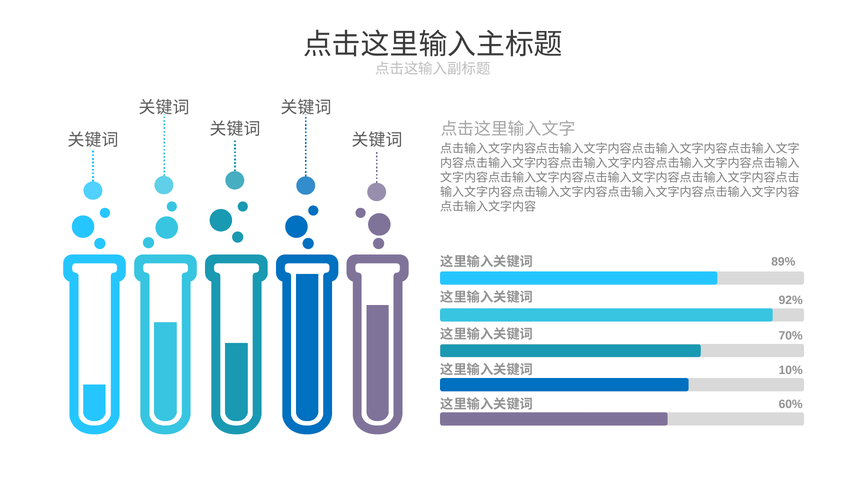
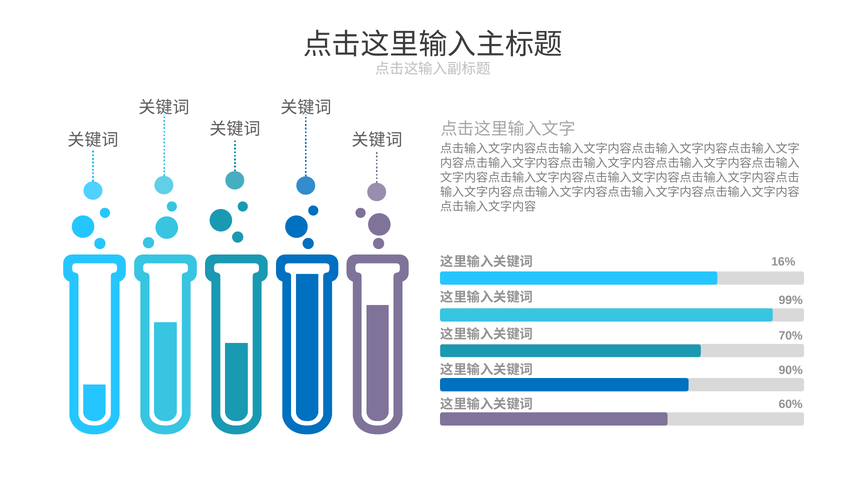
89%: 89% -> 16%
92%: 92% -> 99%
10%: 10% -> 90%
